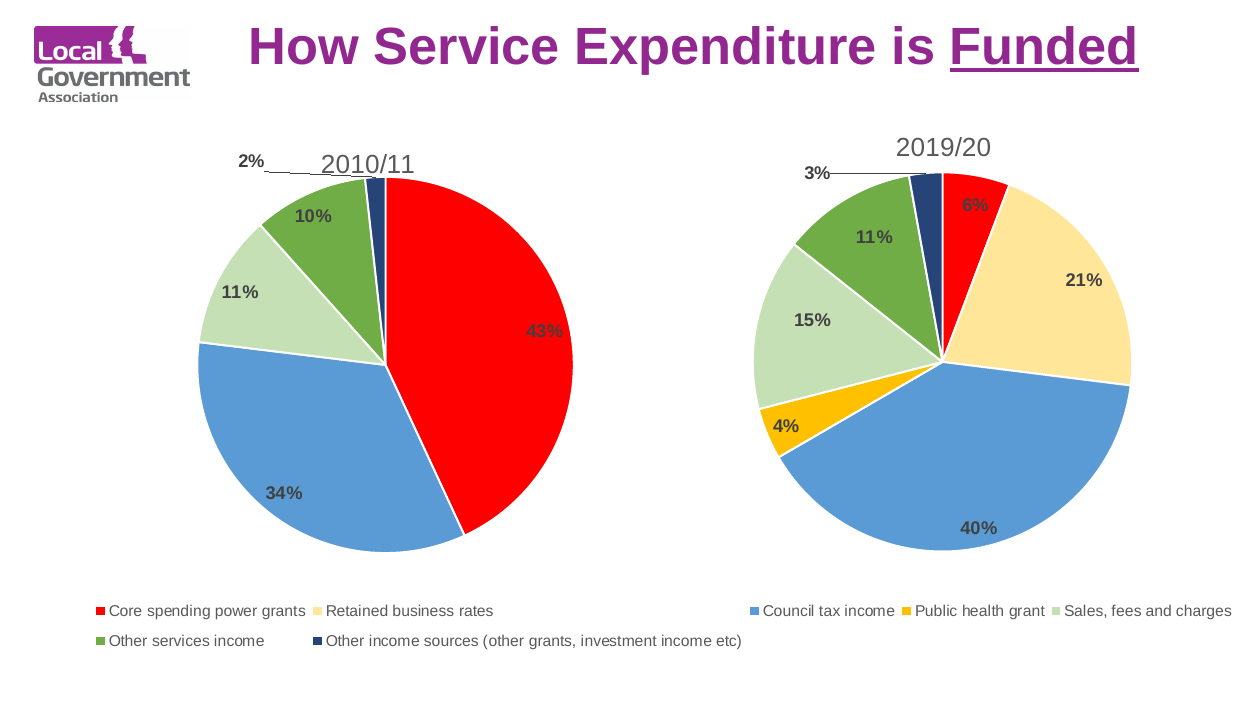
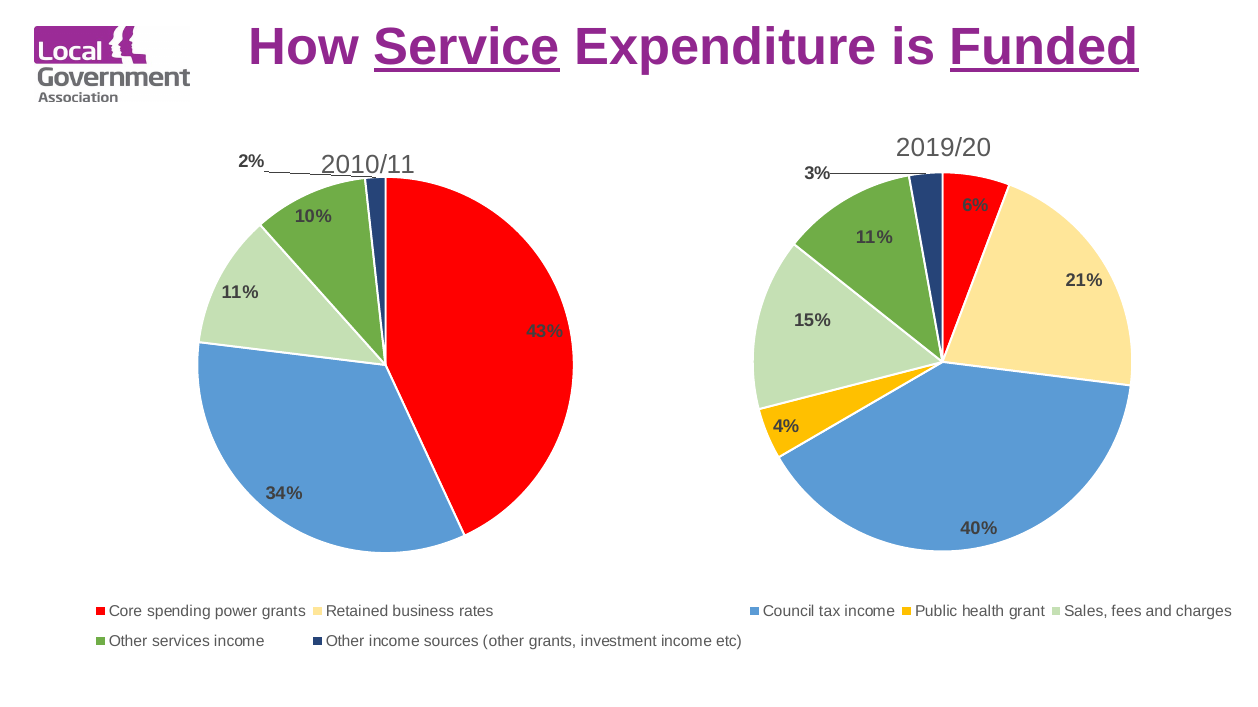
Service underline: none -> present
